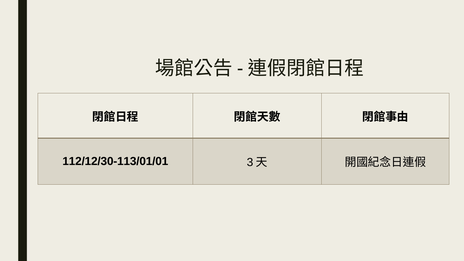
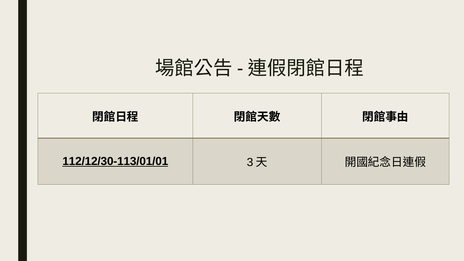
112/12/30-113/01/01 underline: none -> present
